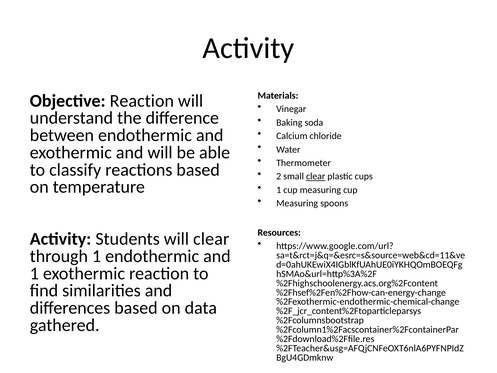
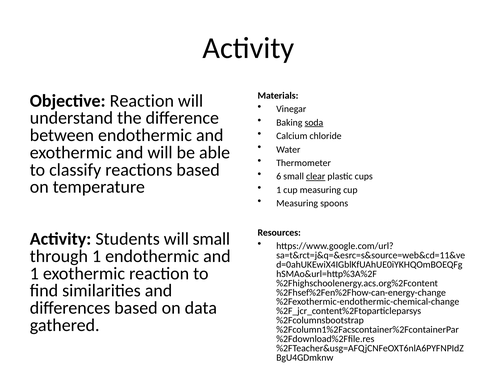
soda underline: none -> present
2: 2 -> 6
will clear: clear -> small
